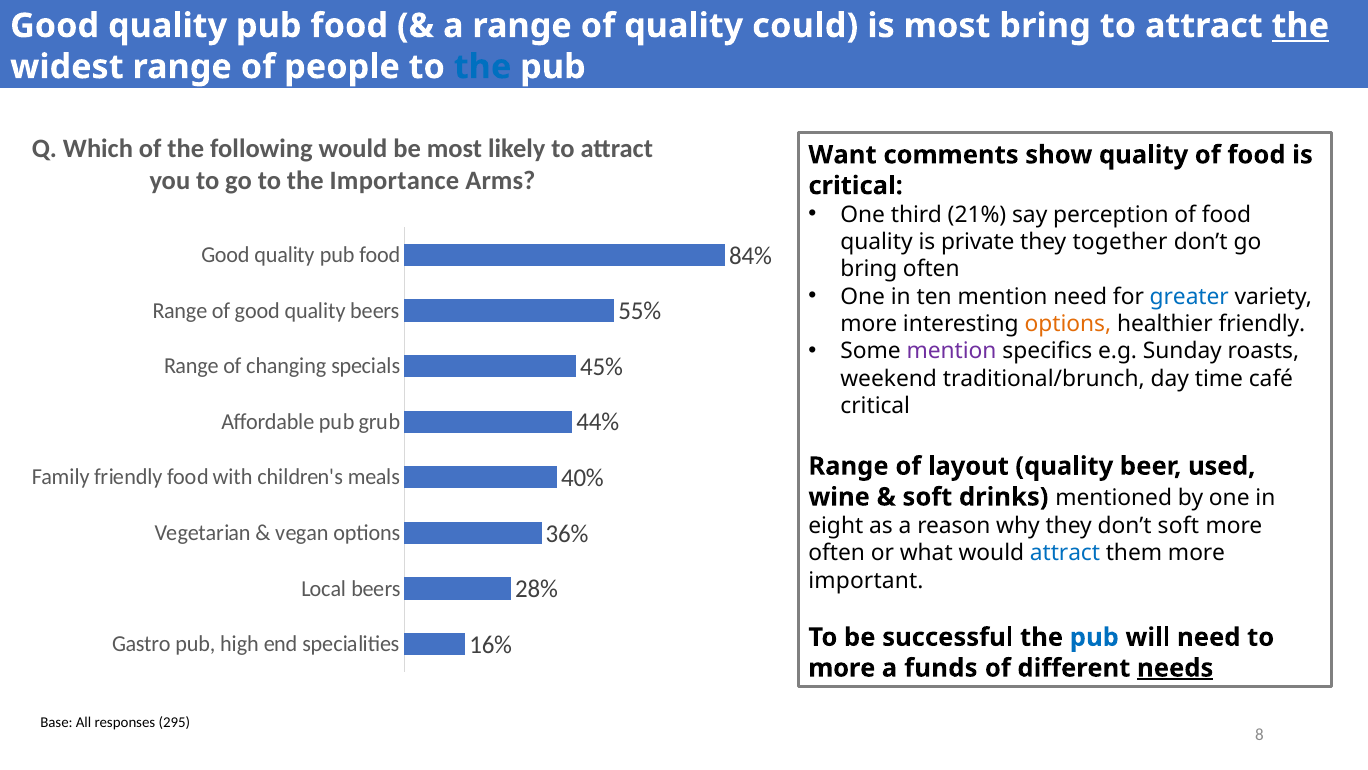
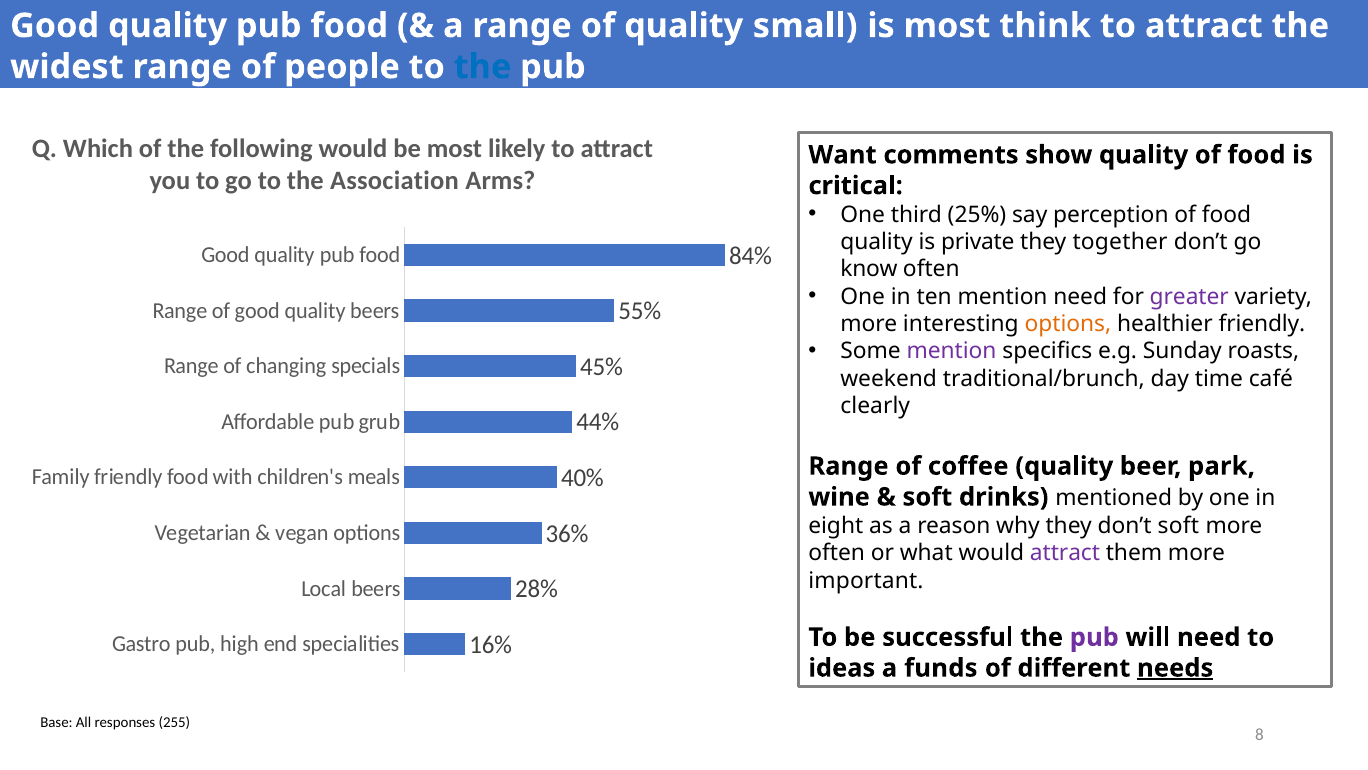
could: could -> small
most bring: bring -> think
the at (1300, 26) underline: present -> none
Importance: Importance -> Association
21%: 21% -> 25%
bring at (869, 269): bring -> know
greater colour: blue -> purple
critical at (875, 406): critical -> clearly
layout: layout -> coffee
used: used -> park
attract at (1065, 553) colour: blue -> purple
pub at (1094, 637) colour: blue -> purple
more at (842, 668): more -> ideas
295: 295 -> 255
